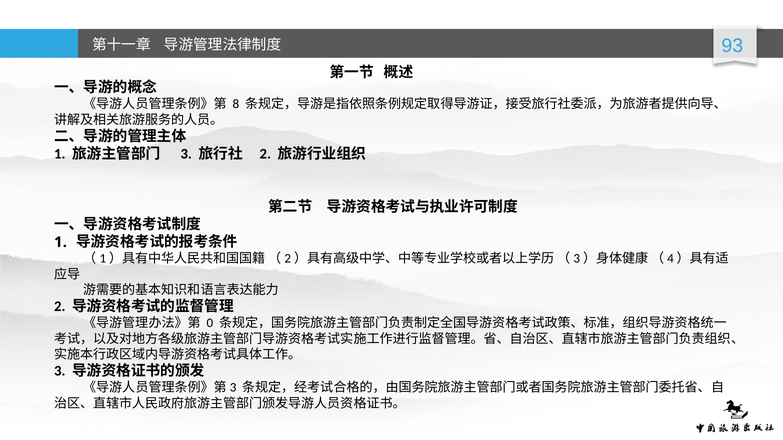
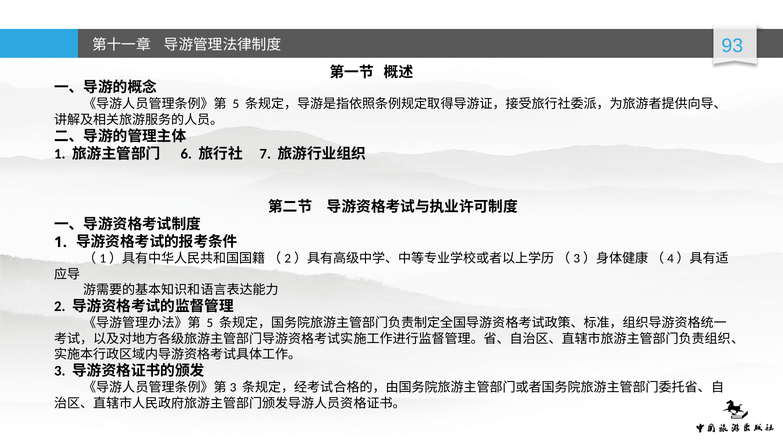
8 at (236, 104): 8 -> 5
3 at (186, 154): 3 -> 6
2 at (265, 154): 2 -> 7
0 at (210, 323): 0 -> 5
